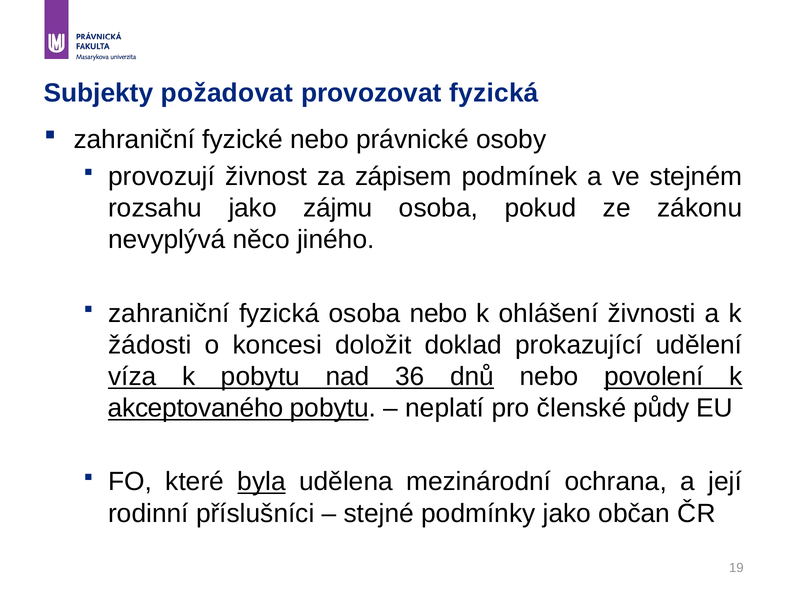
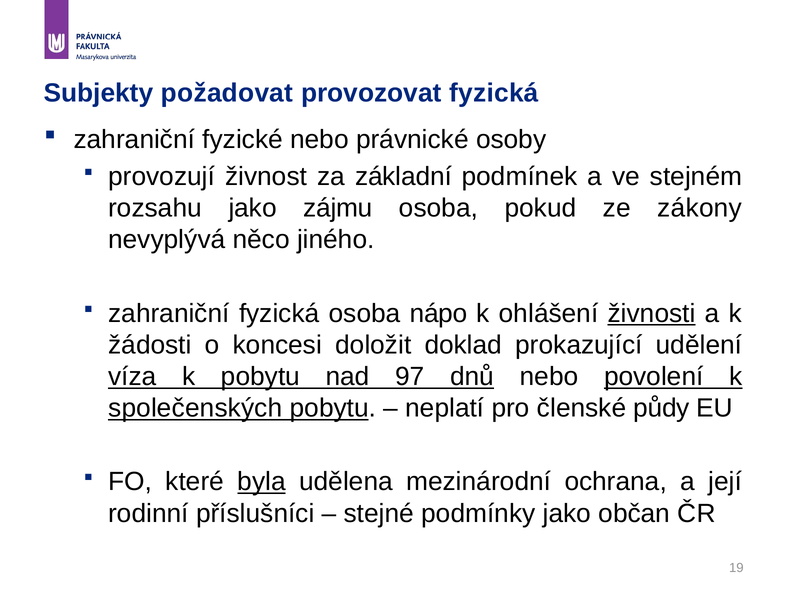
zápisem: zápisem -> základní
zákonu: zákonu -> zákony
osoba nebo: nebo -> nápo
živnosti underline: none -> present
36: 36 -> 97
akceptovaného: akceptovaného -> společenských
